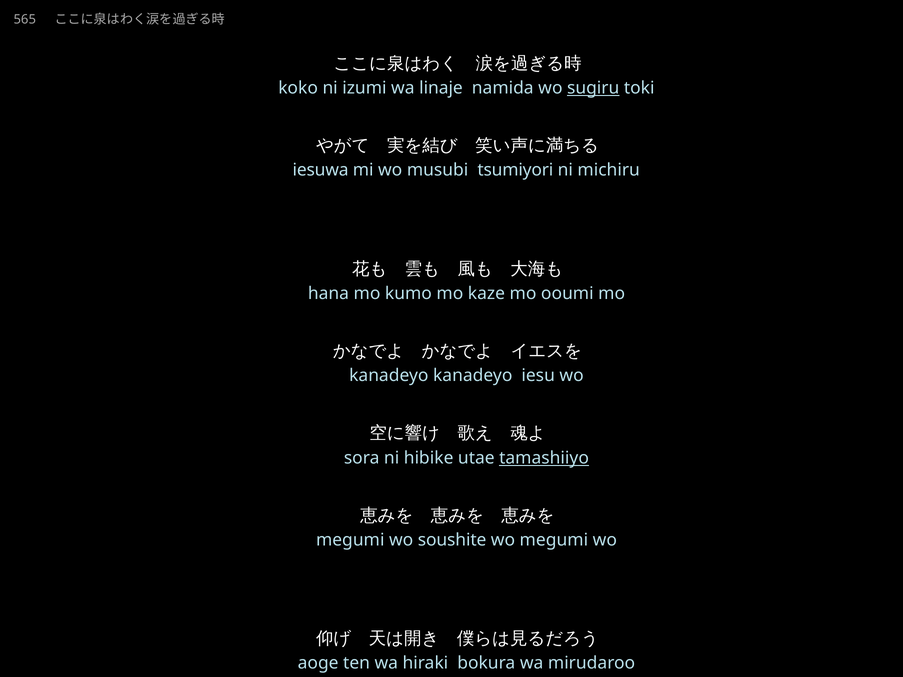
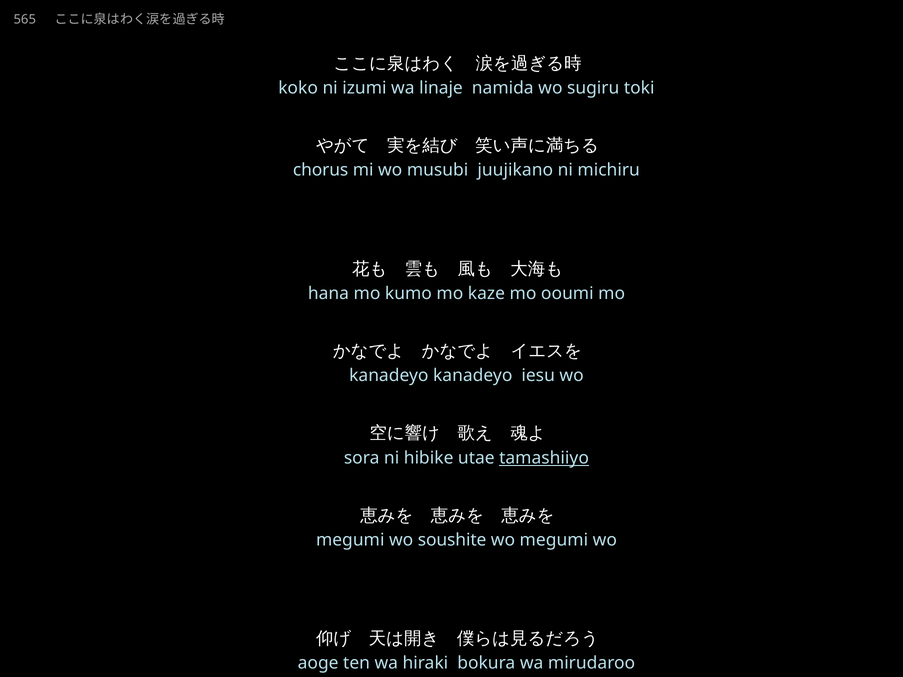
sugiru underline: present -> none
iesuwa: iesuwa -> chorus
tsumiyori: tsumiyori -> juujikano
